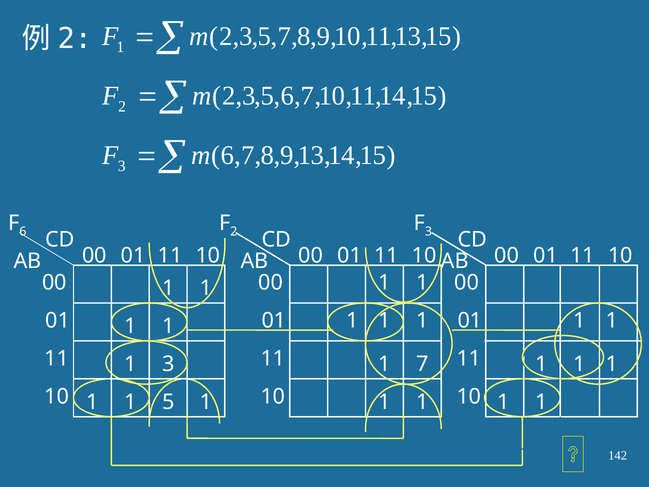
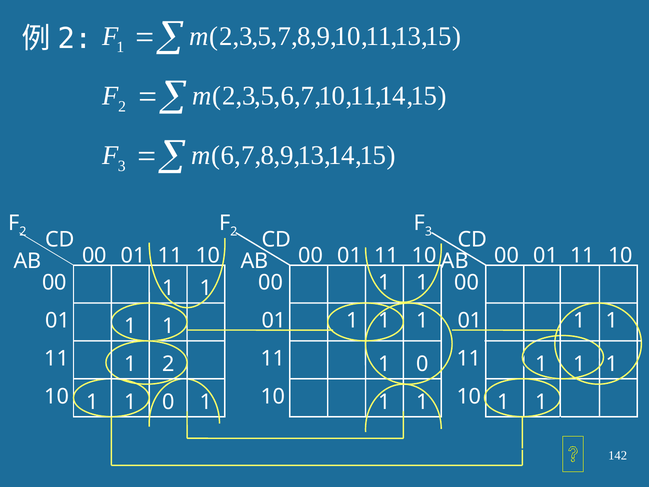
6 at (23, 232): 6 -> 2
1 3: 3 -> 2
7 at (423, 364): 7 -> 0
5 at (168, 402): 5 -> 0
